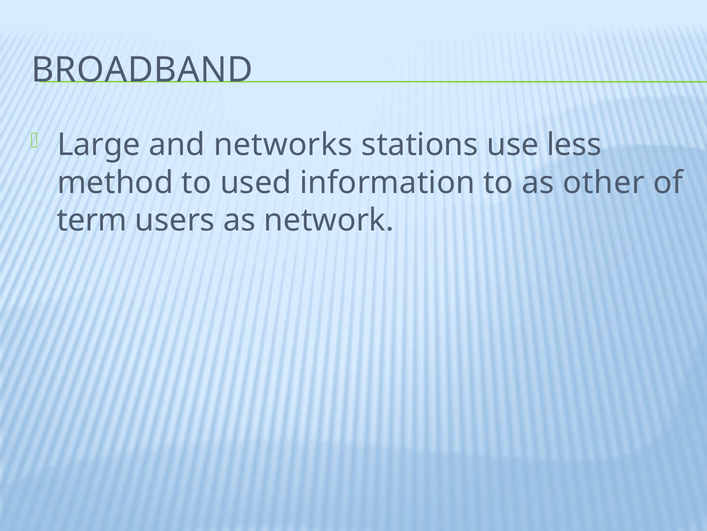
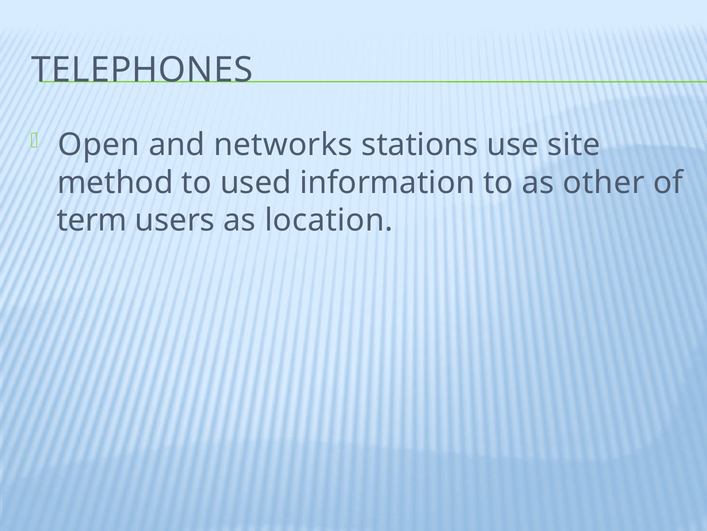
BROADBAND: BROADBAND -> TELEPHONES
Large: Large -> Open
less: less -> site
network: network -> location
